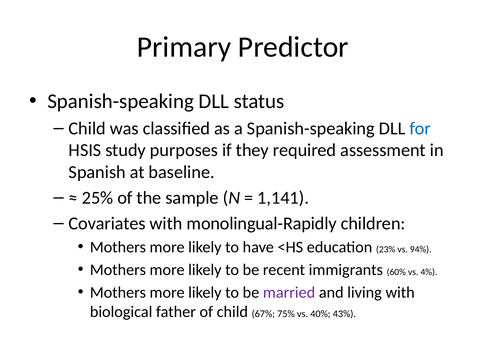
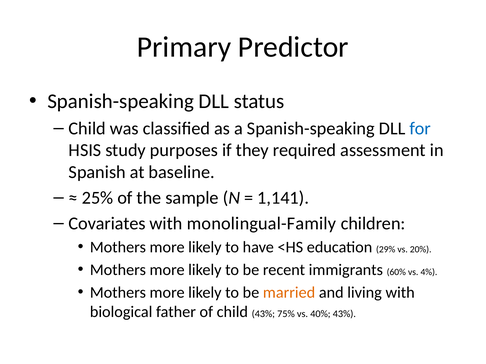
monolingual-Rapidly: monolingual-Rapidly -> monolingual-Family
23%: 23% -> 29%
94%: 94% -> 20%
married colour: purple -> orange
child 67%: 67% -> 43%
